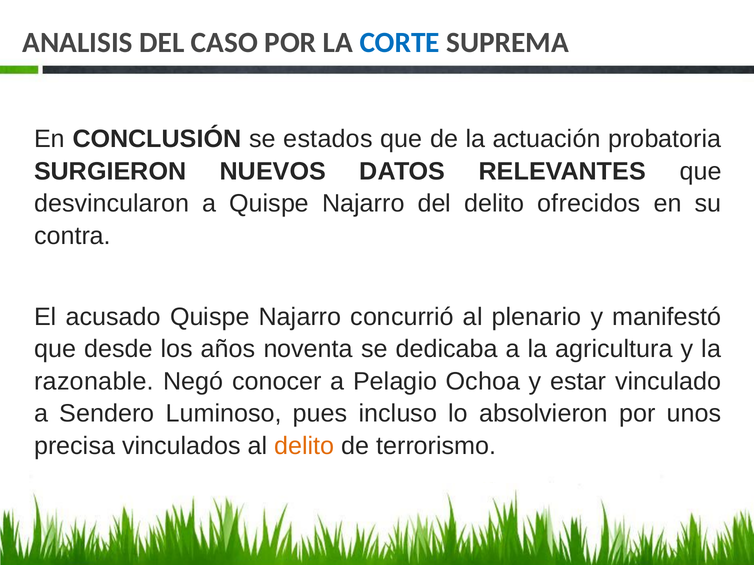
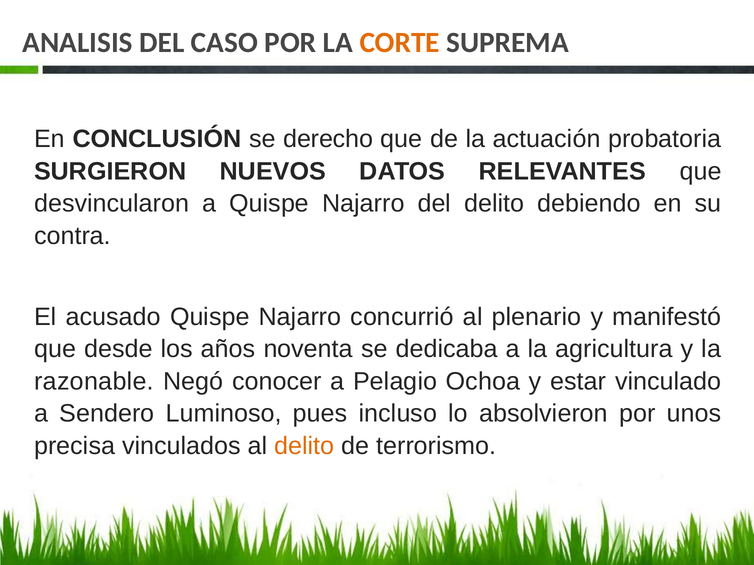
CORTE colour: blue -> orange
estados: estados -> derecho
ofrecidos: ofrecidos -> debiendo
